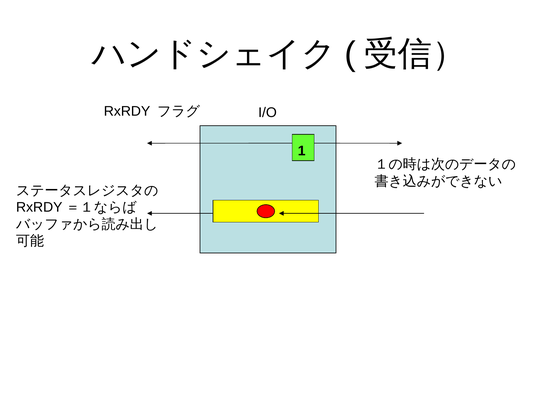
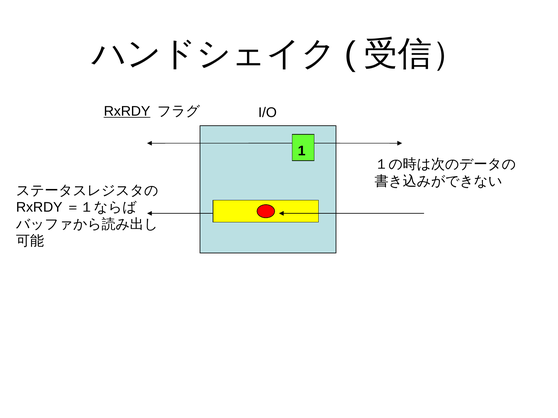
RxRDY underline: none -> present
